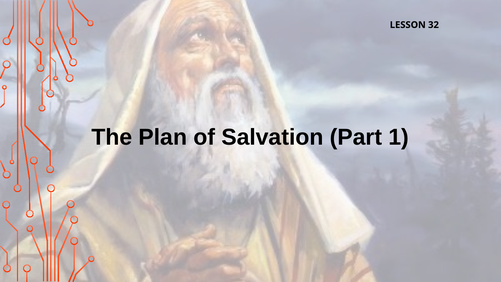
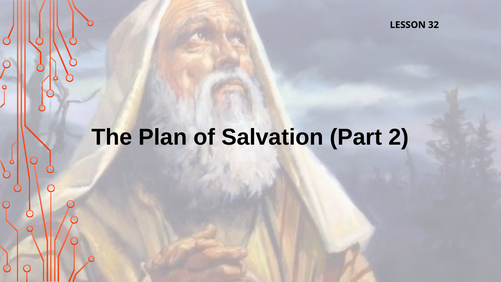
1: 1 -> 2
